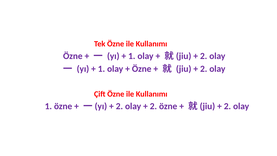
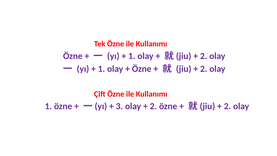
2 at (119, 106): 2 -> 3
